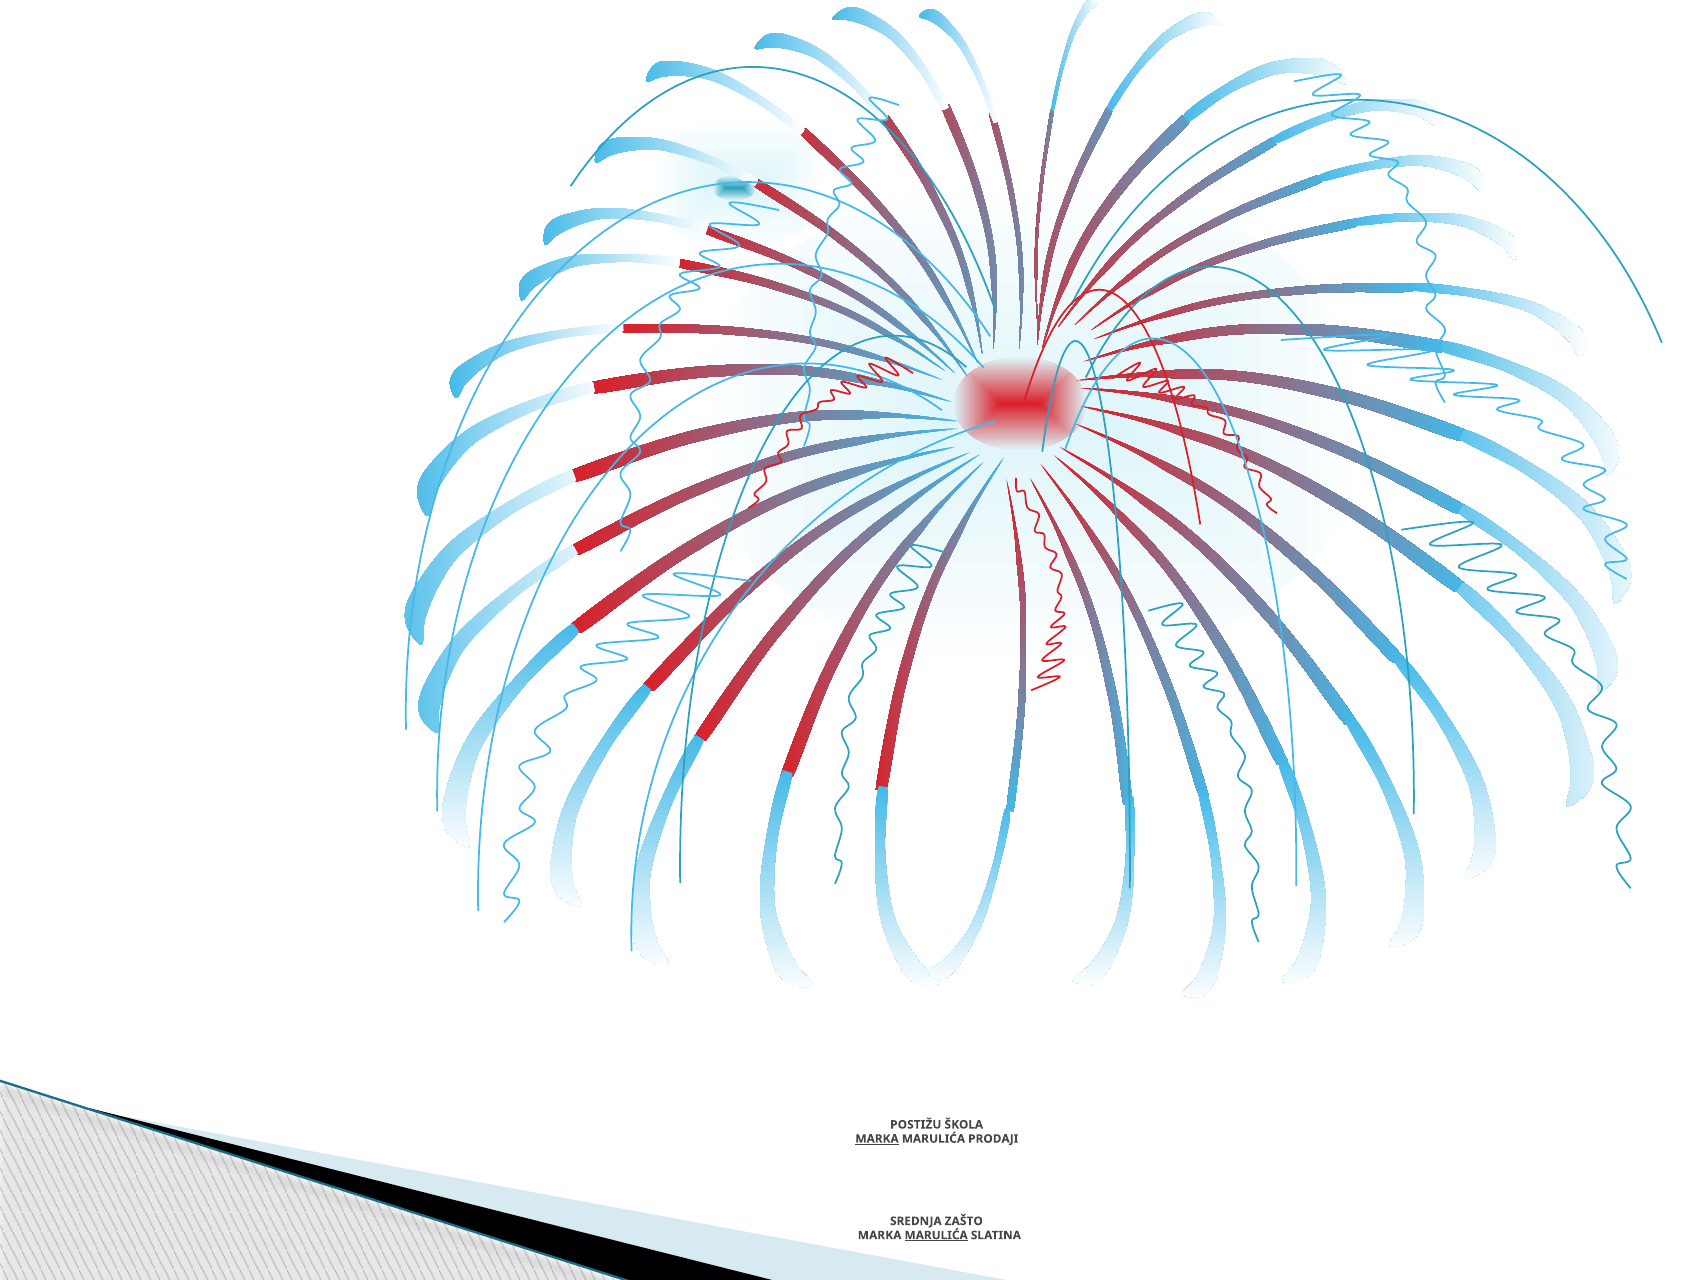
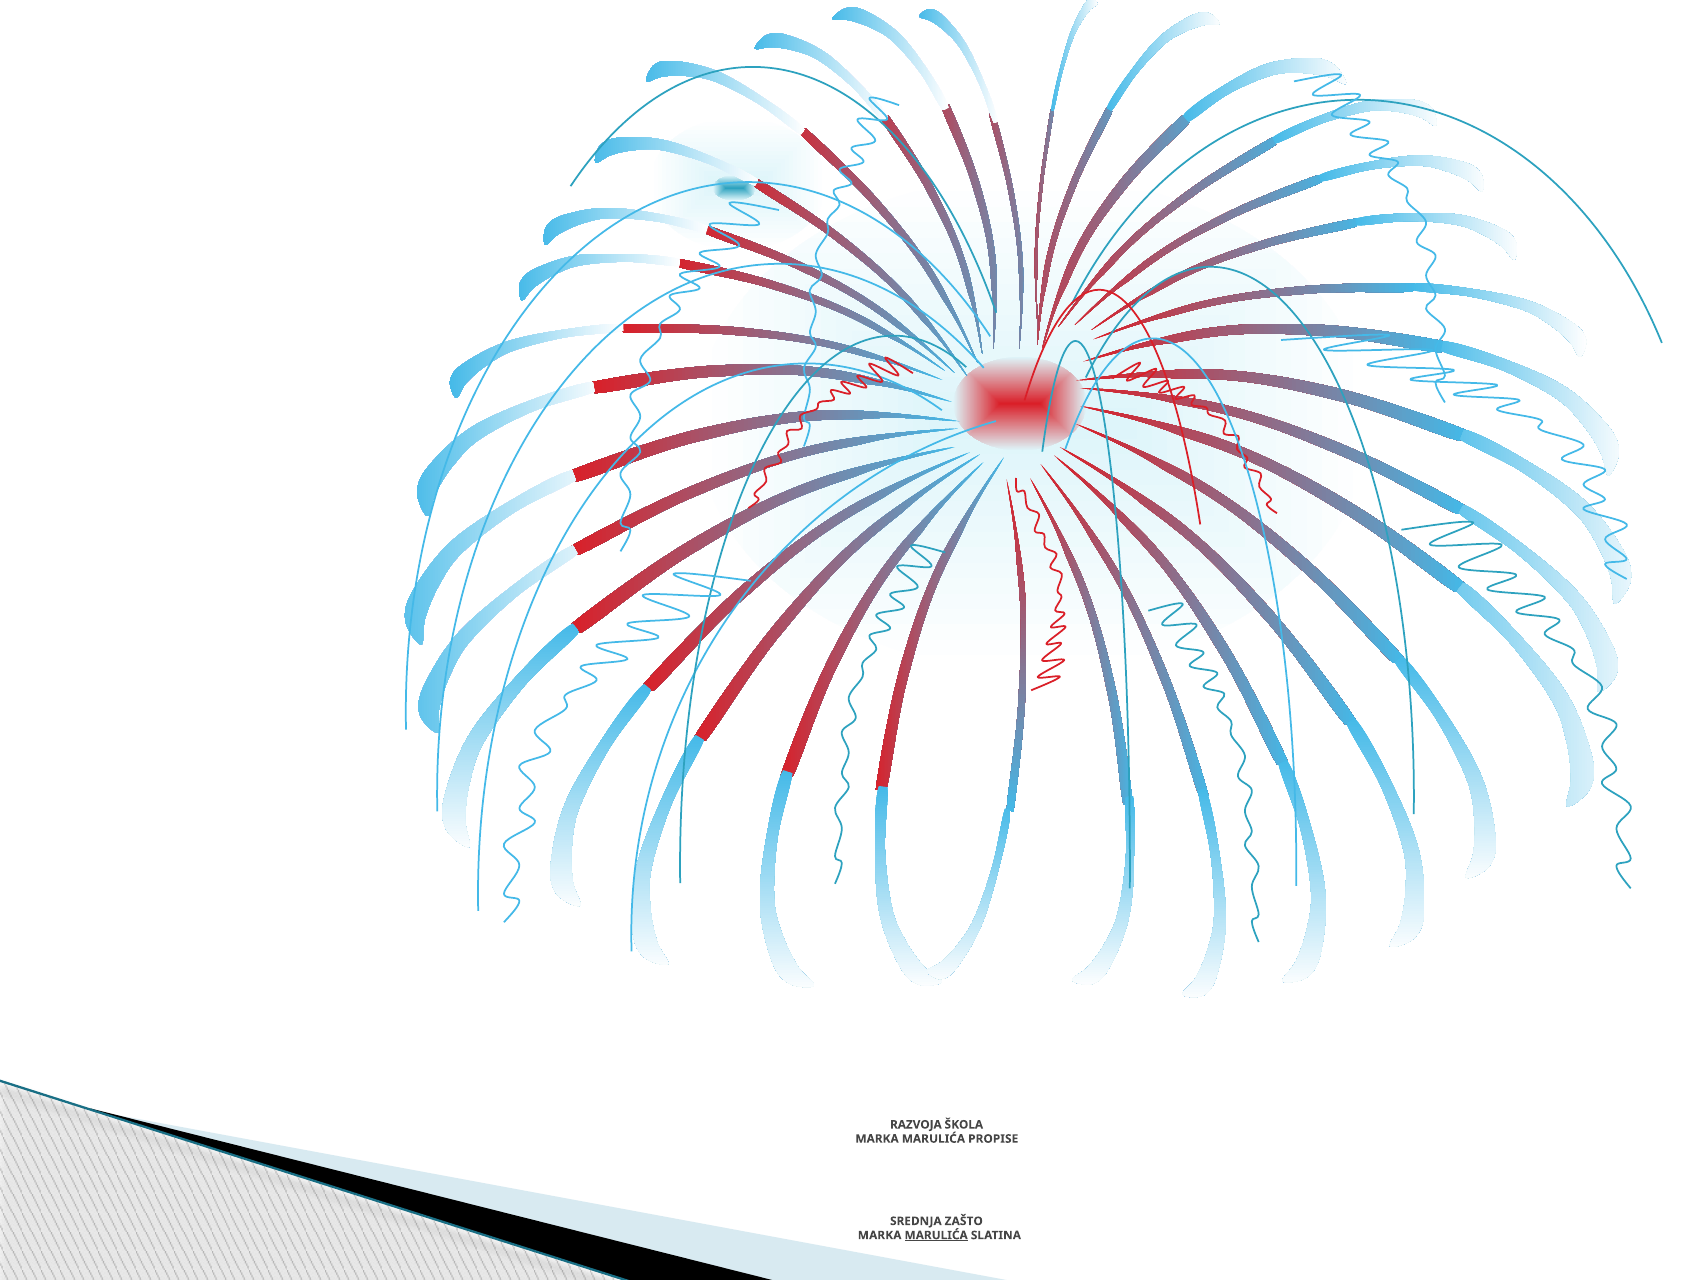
POSTIŽU: POSTIŽU -> RAZVOJA
MARKA at (877, 1138) underline: present -> none
PRODAJI: PRODAJI -> PROPISE
